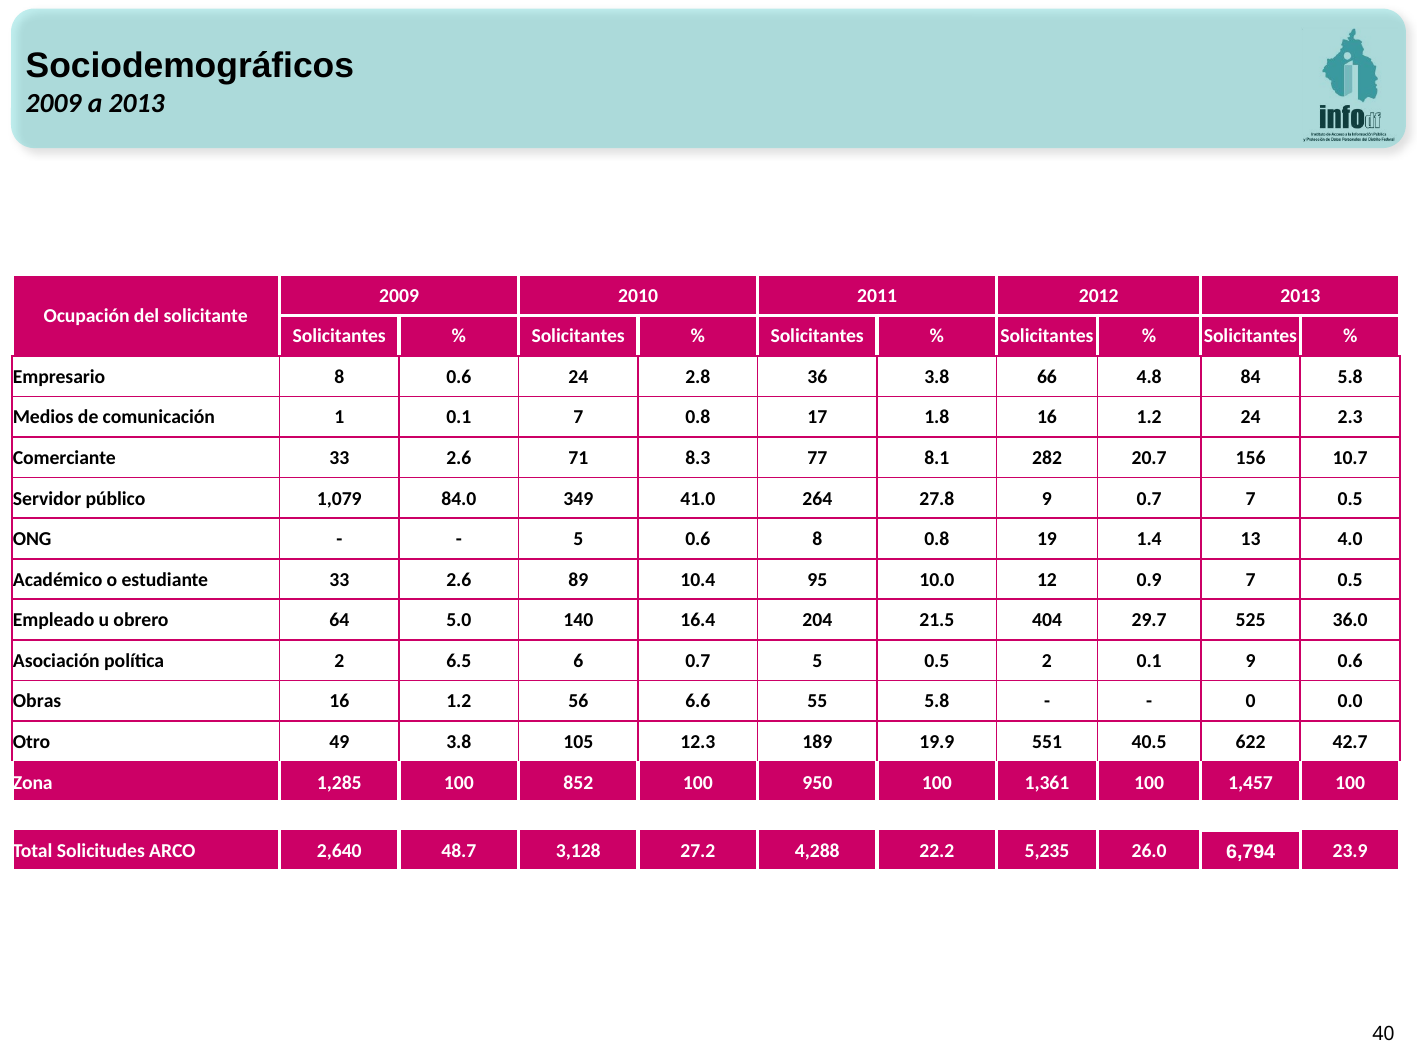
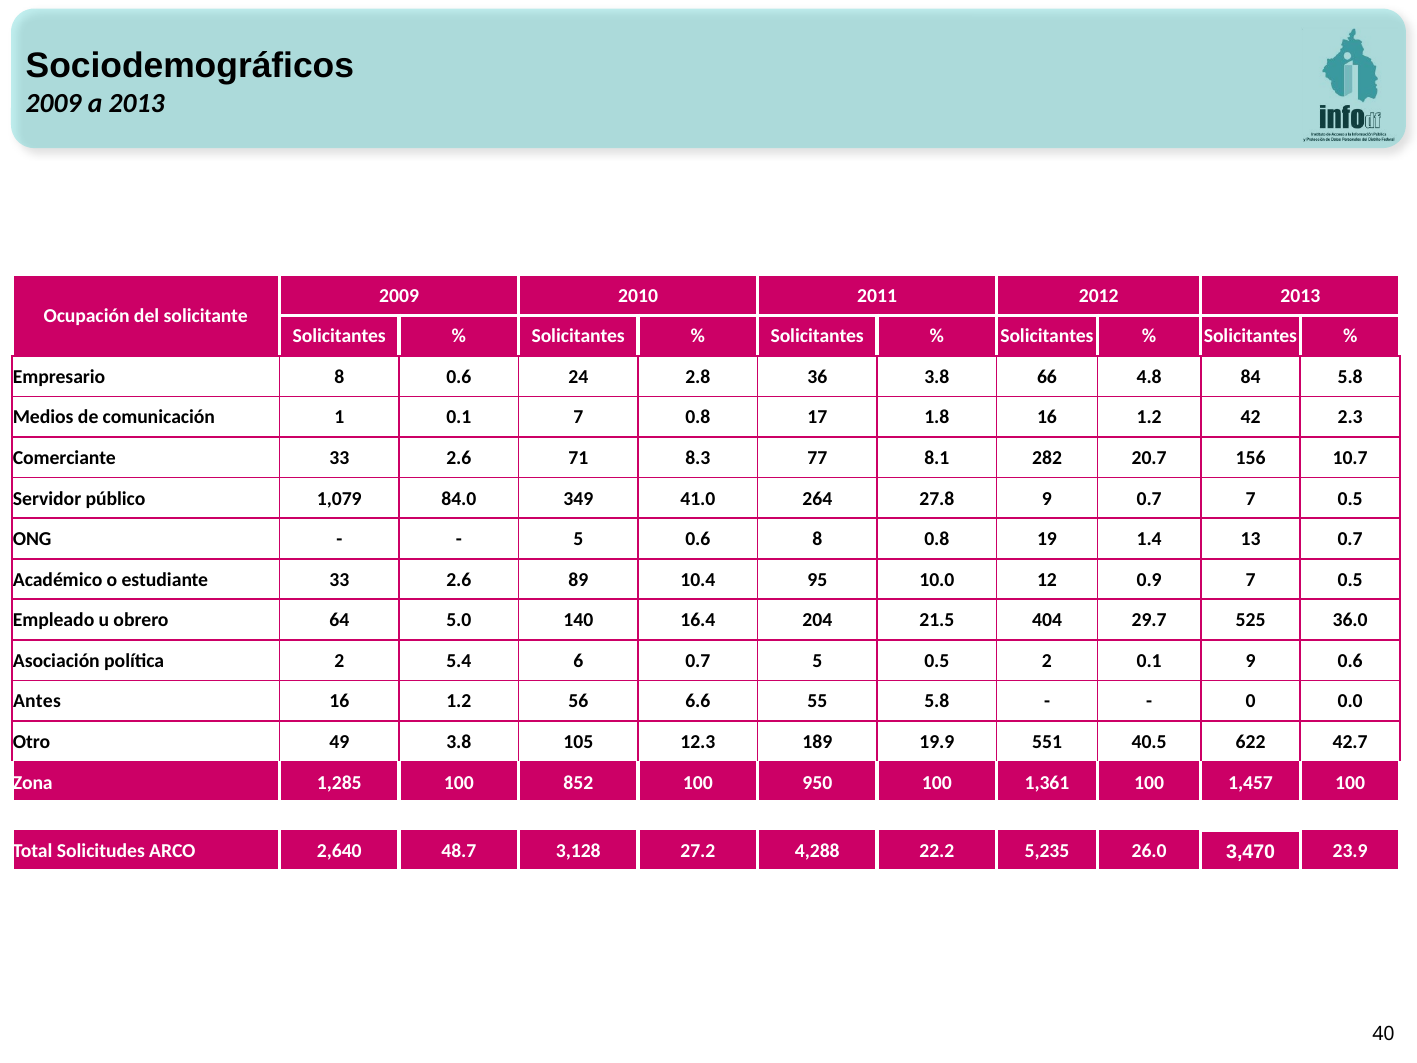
1.2 24: 24 -> 42
13 4.0: 4.0 -> 0.7
6.5: 6.5 -> 5.4
Obras: Obras -> Antes
6,794: 6,794 -> 3,470
